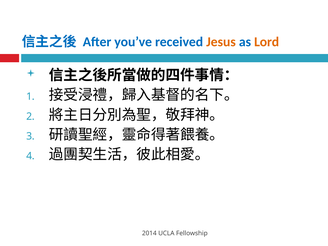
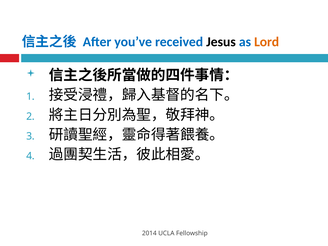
Jesus colour: orange -> black
